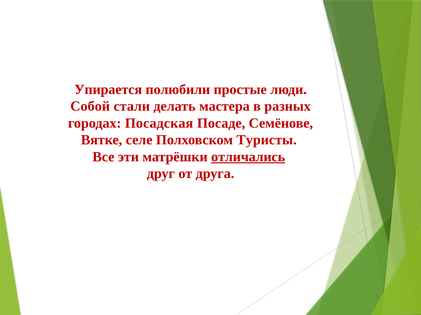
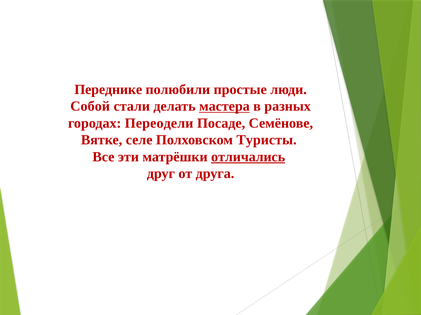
Упирается: Упирается -> Переднике
мастера underline: none -> present
Посадская: Посадская -> Переодели
